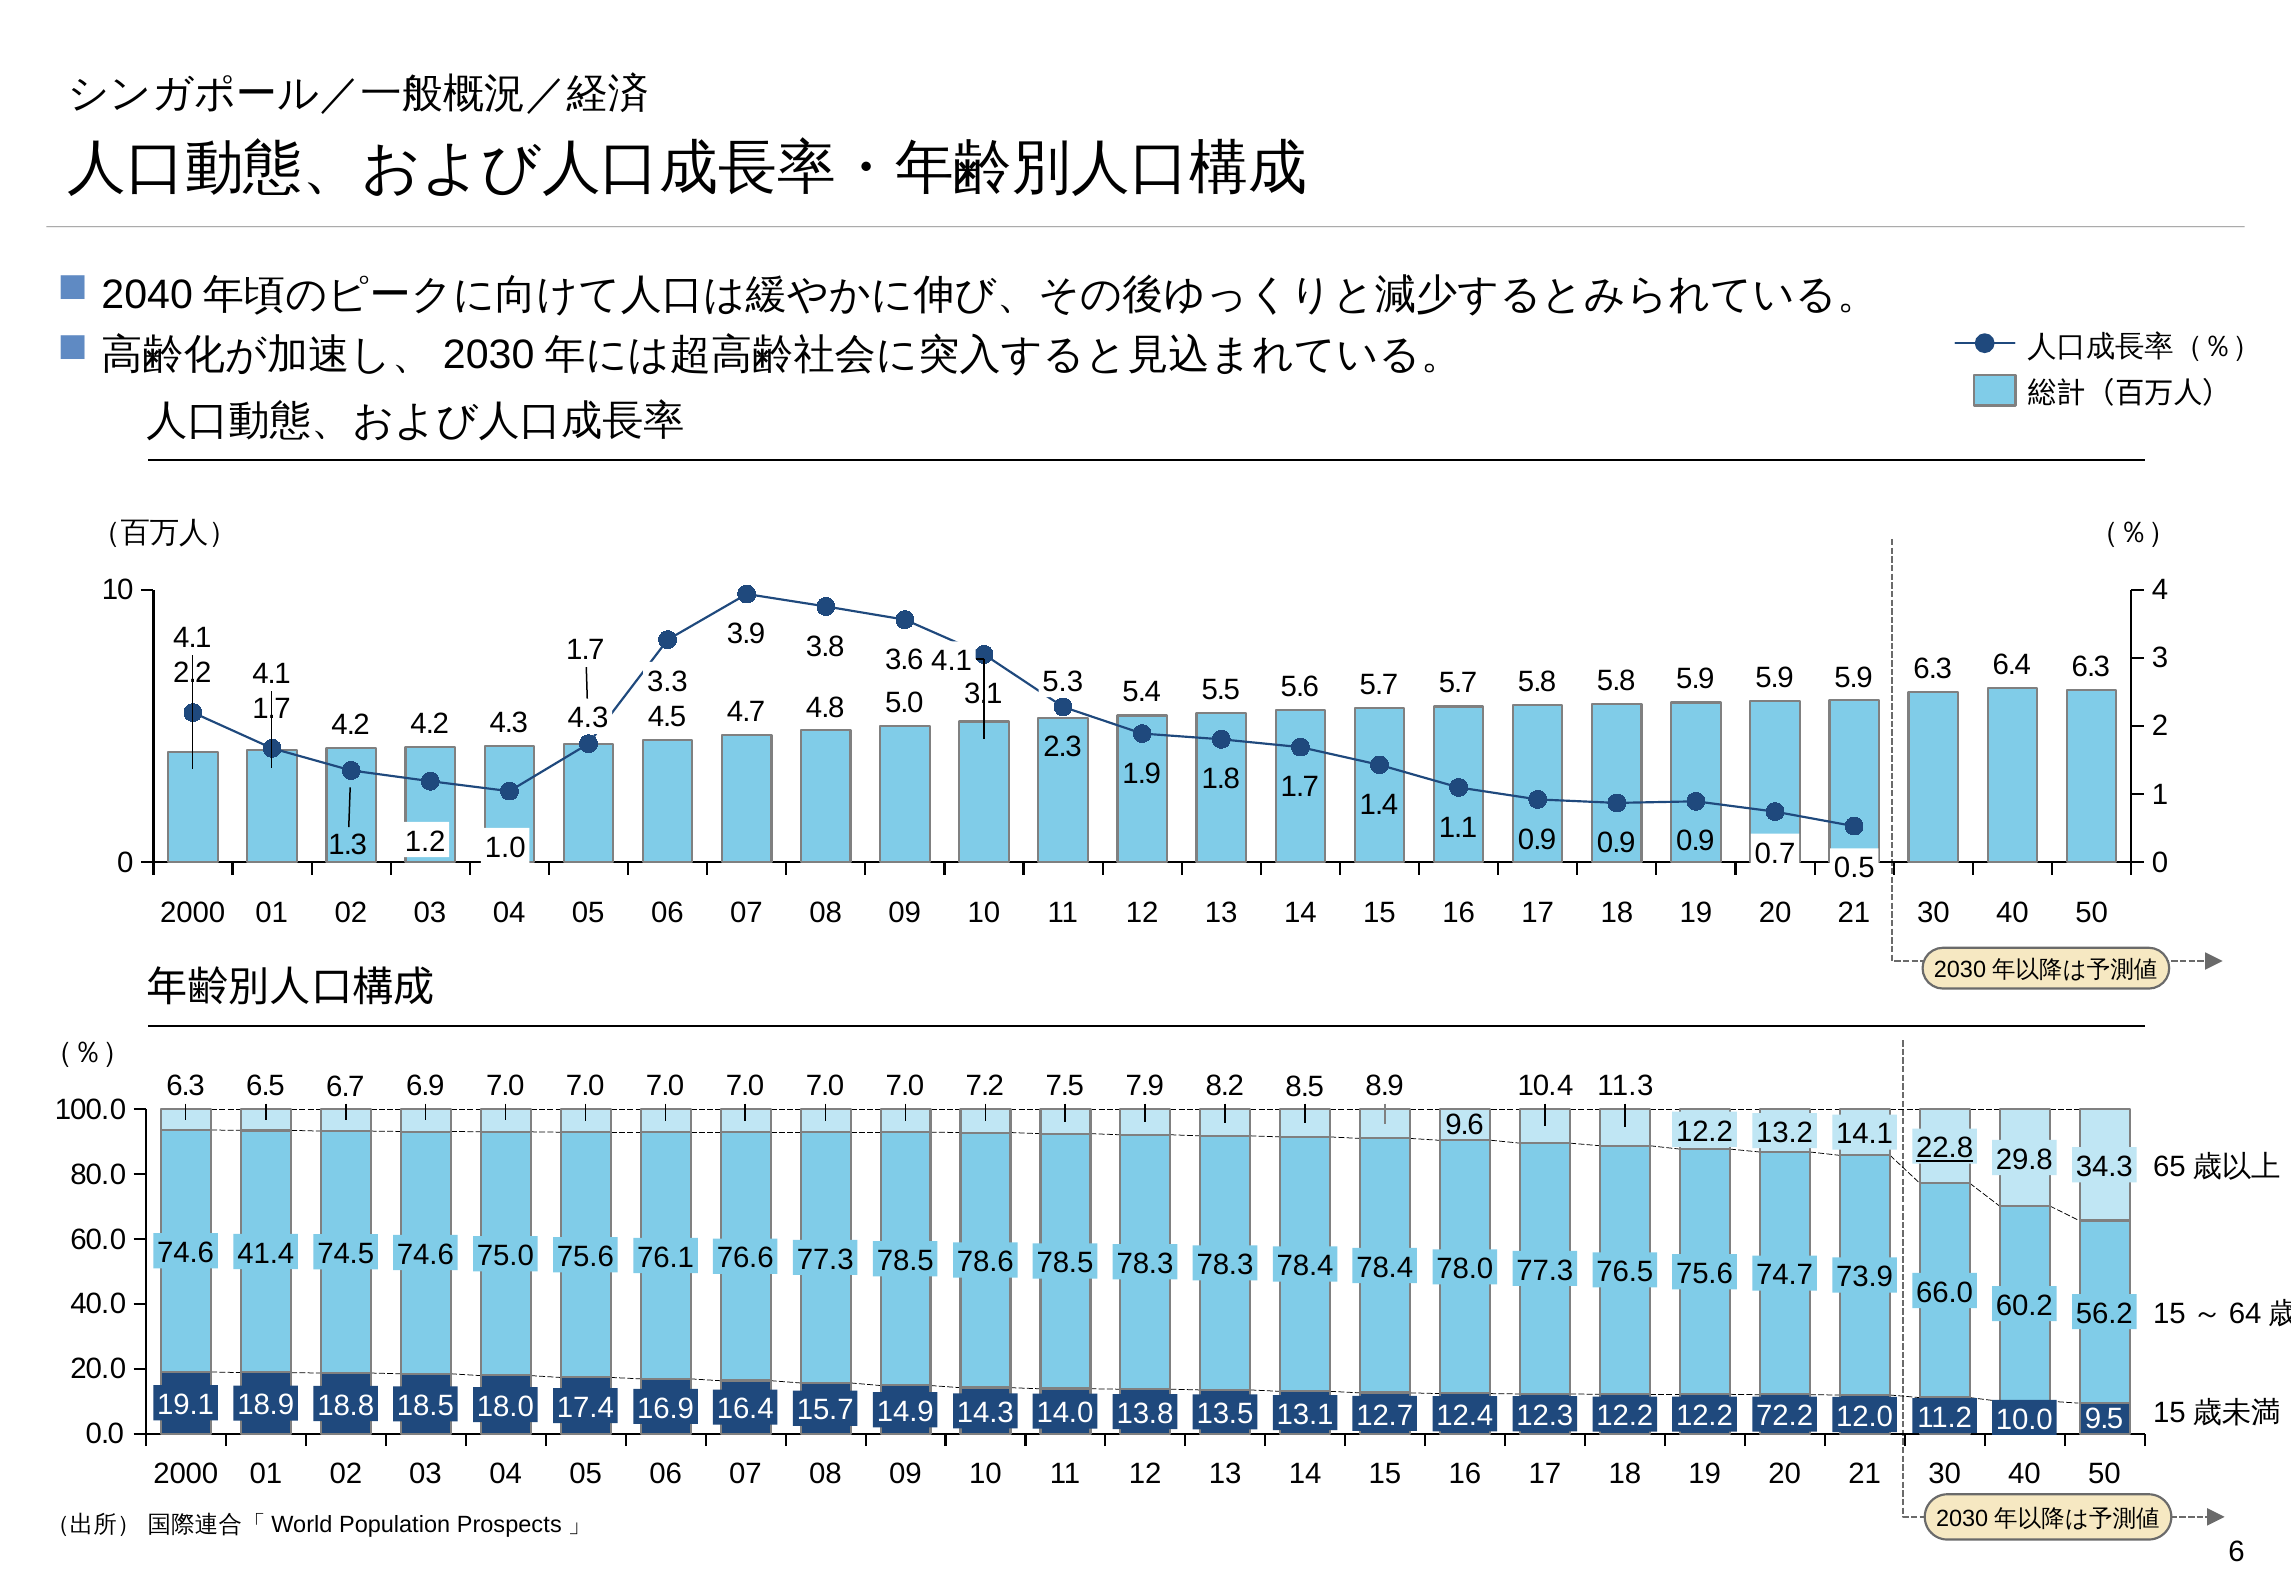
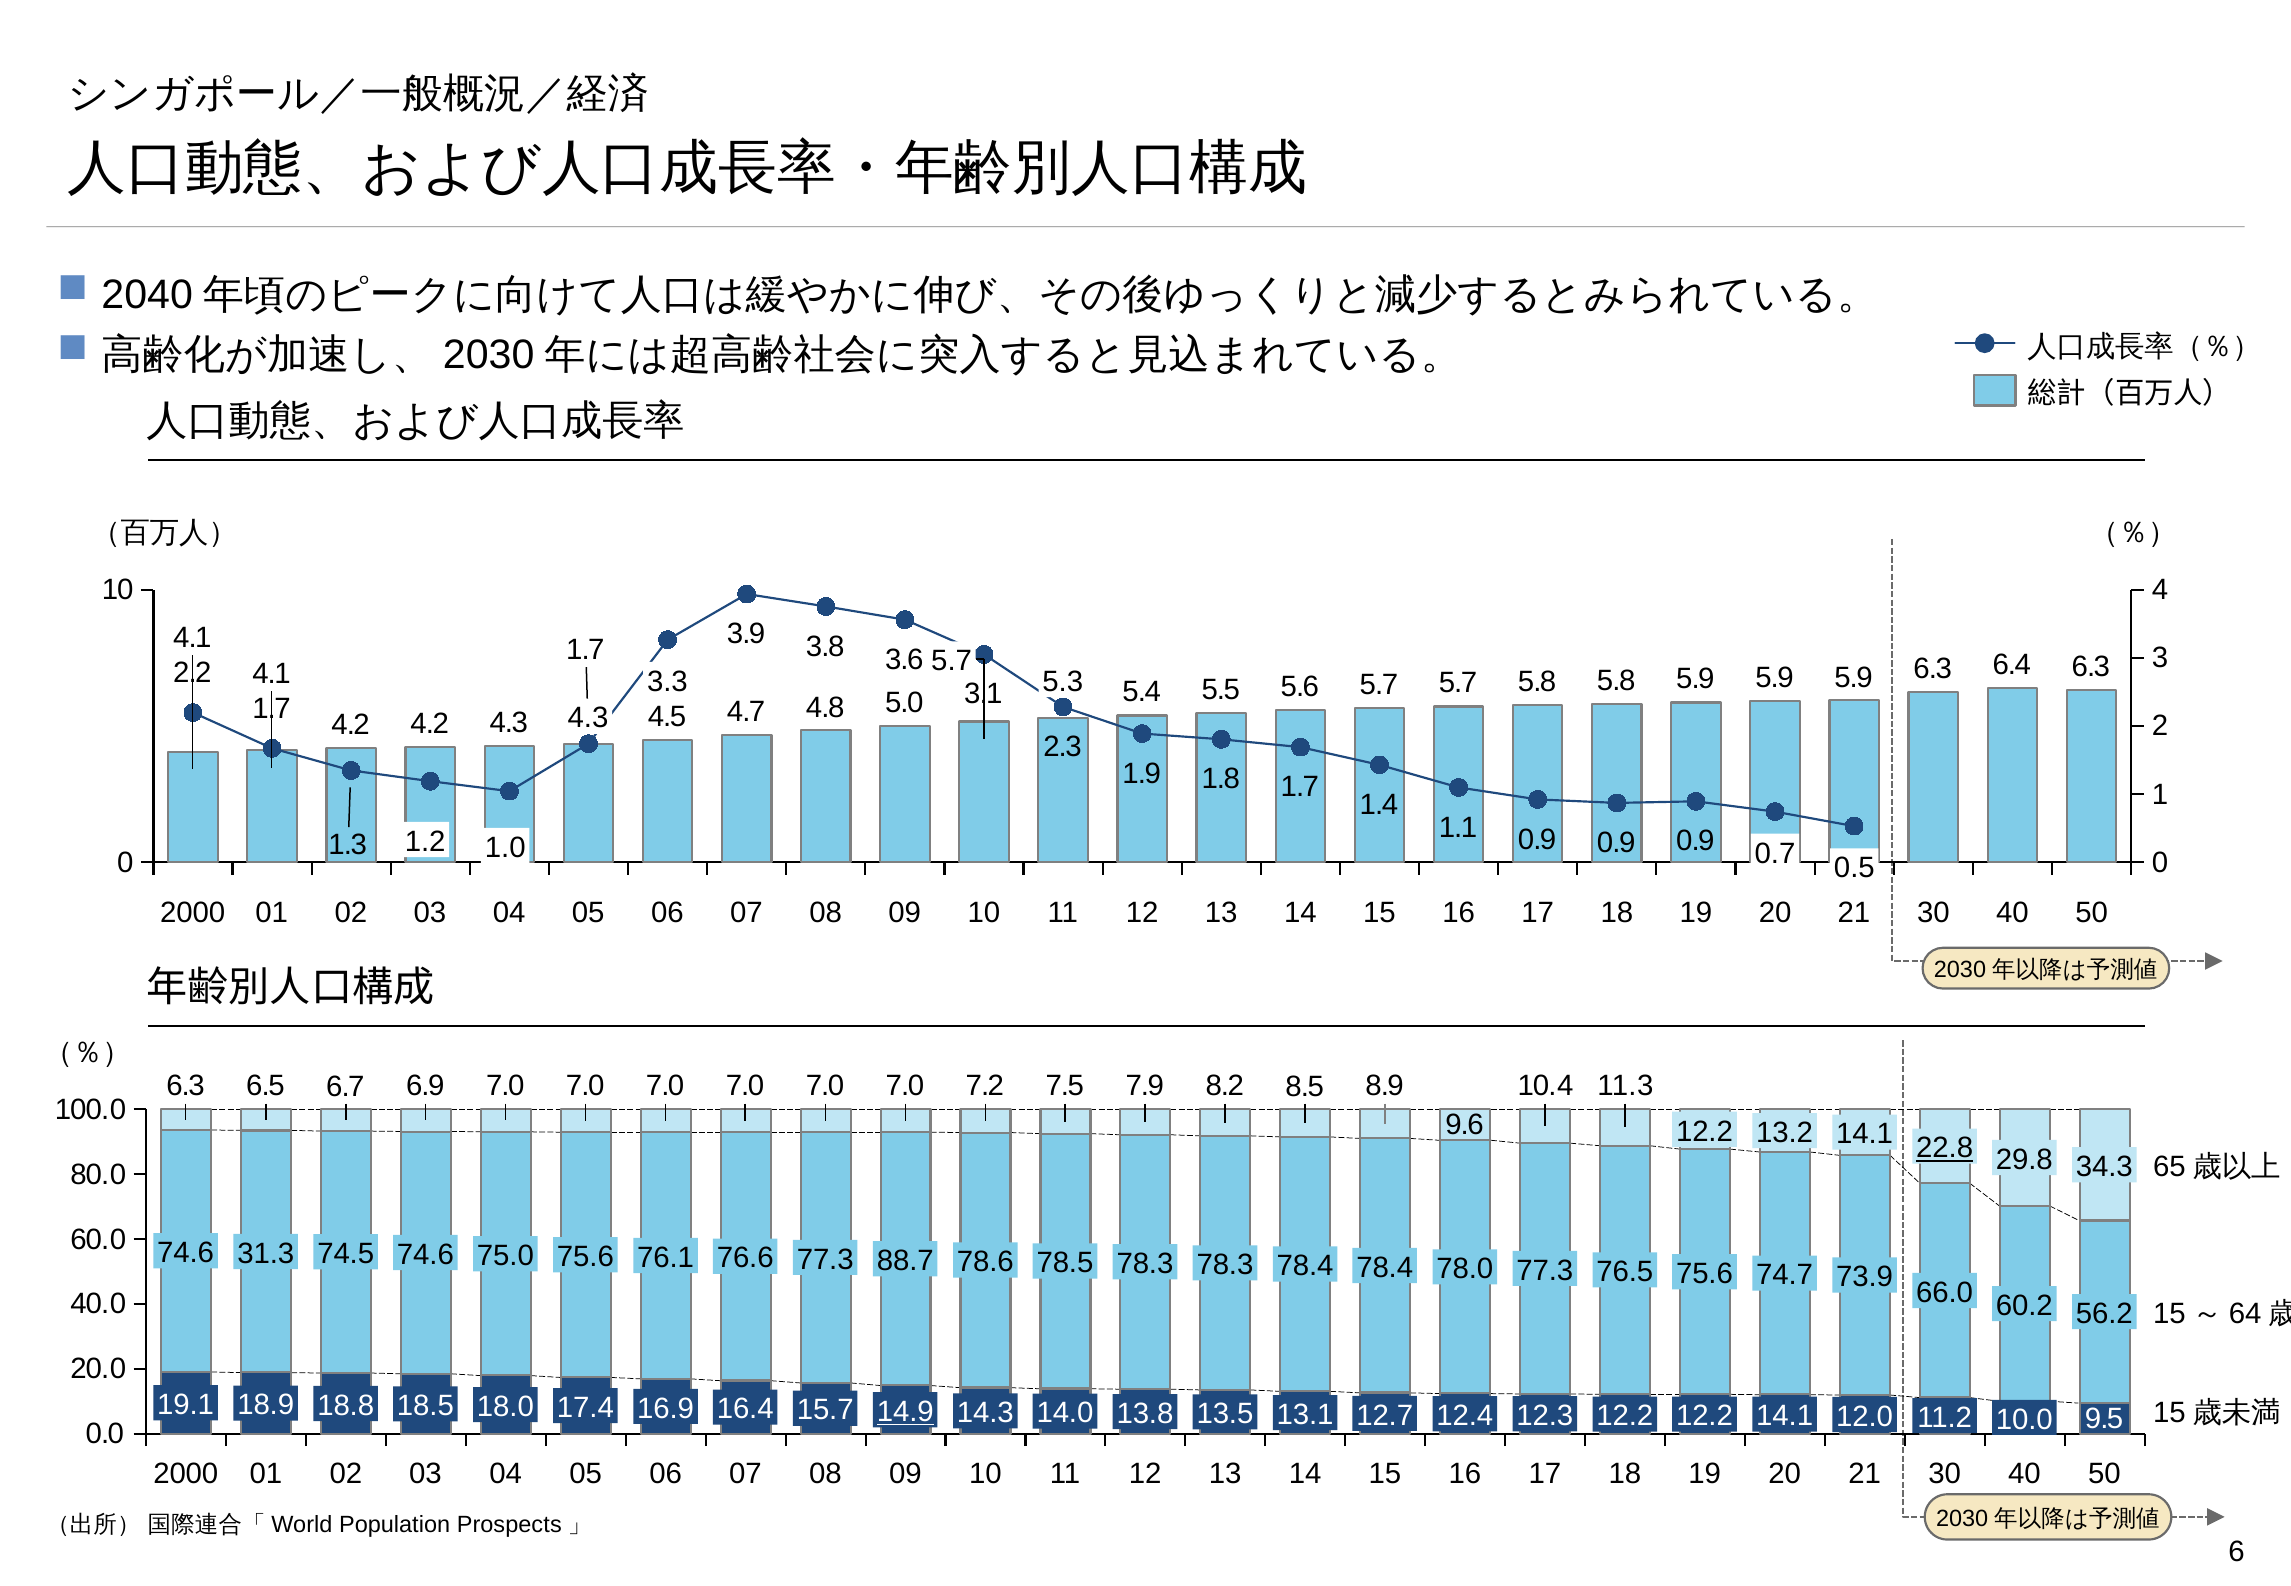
4.1 at (952, 661): 4.1 -> 5.7
41.4: 41.4 -> 31.3
78.5 at (905, 1261): 78.5 -> 88.7
14.9 underline: none -> present
72.2 at (1785, 1416): 72.2 -> 14.1
